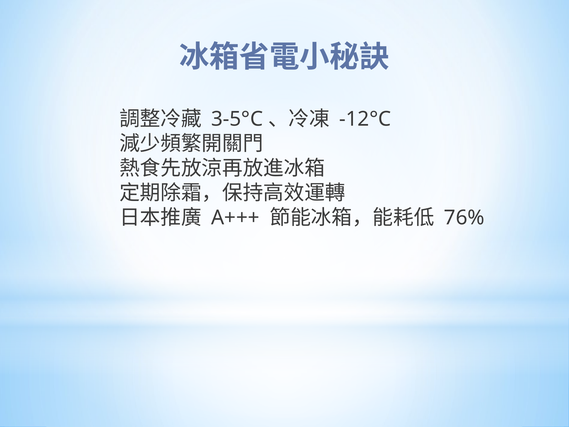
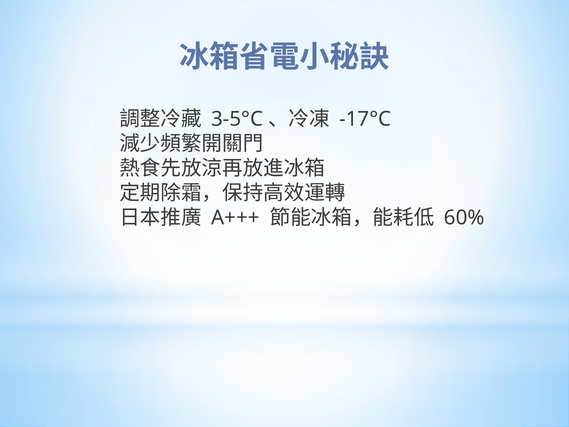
-12°C: -12°C -> -17°C
76%: 76% -> 60%
